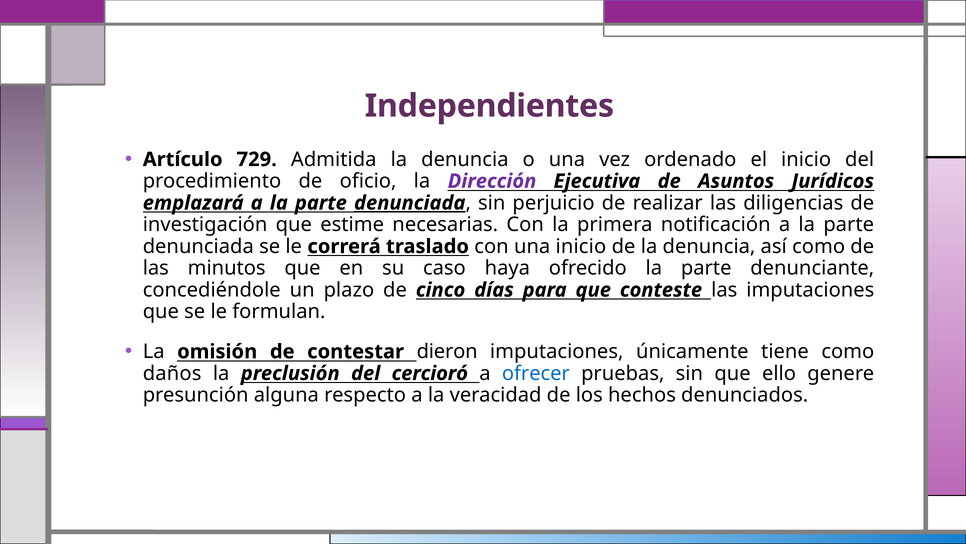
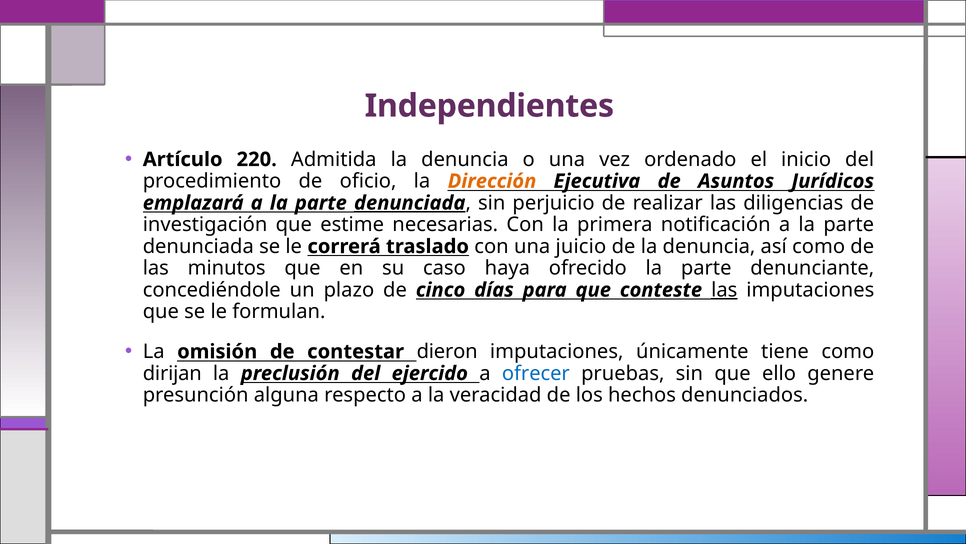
729: 729 -> 220
Dirección colour: purple -> orange
una inicio: inicio -> juicio
las at (724, 290) underline: none -> present
daños: daños -> dirijan
cercioró: cercioró -> ejercido
